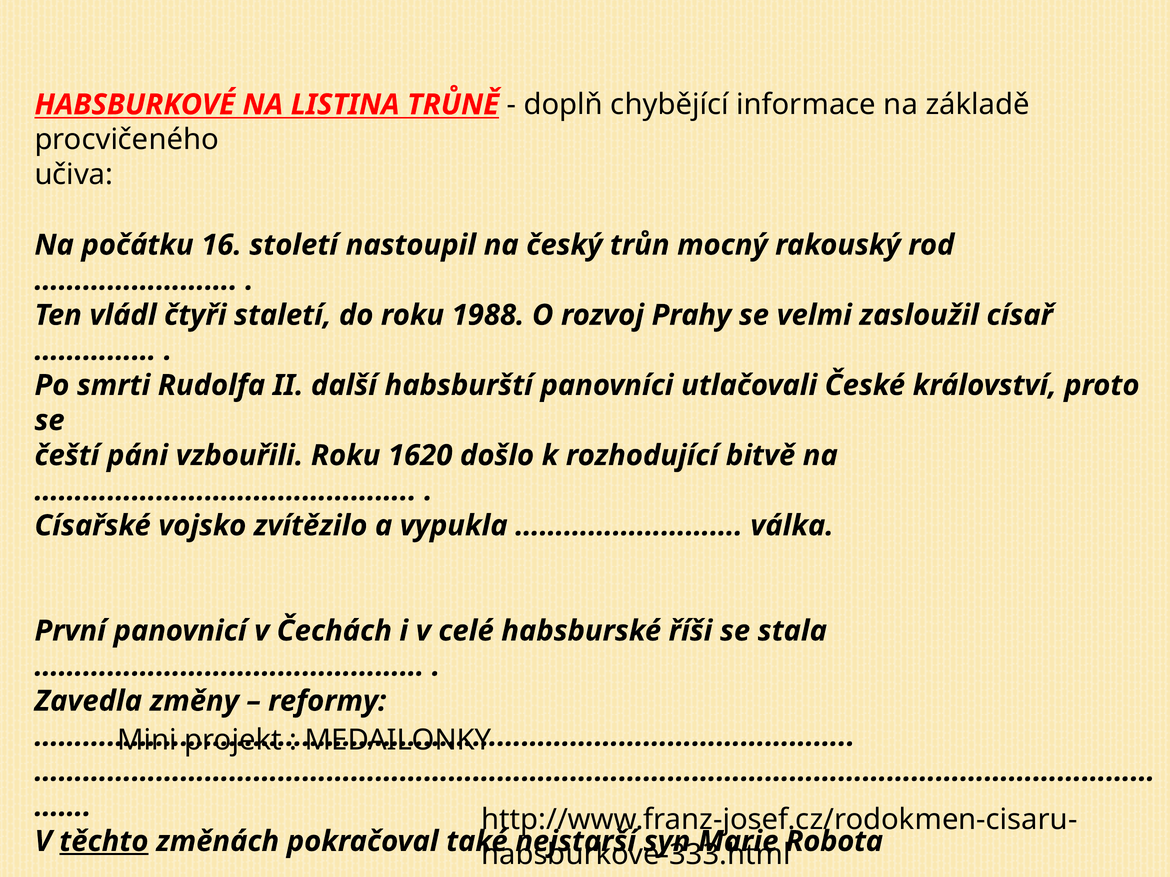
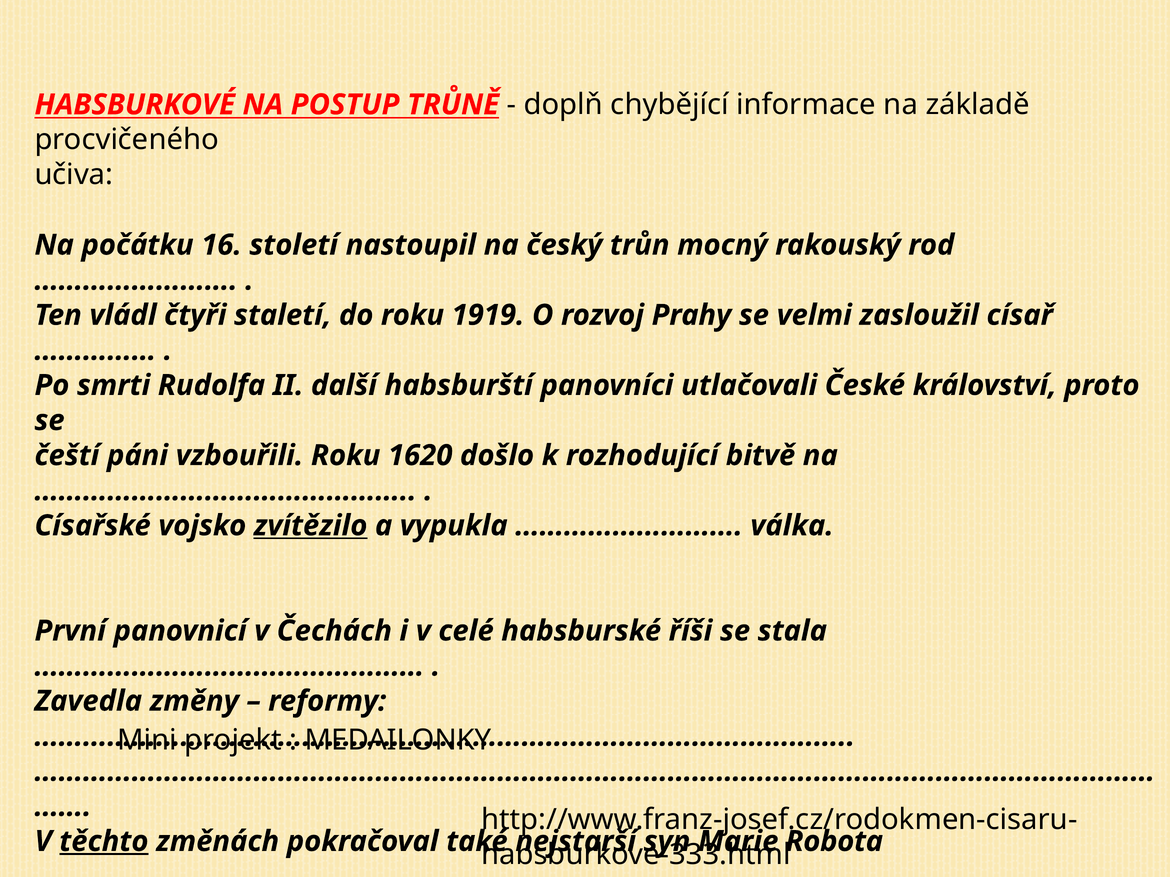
LISTINA: LISTINA -> POSTUP
1988: 1988 -> 1919
zvítězilo underline: none -> present
